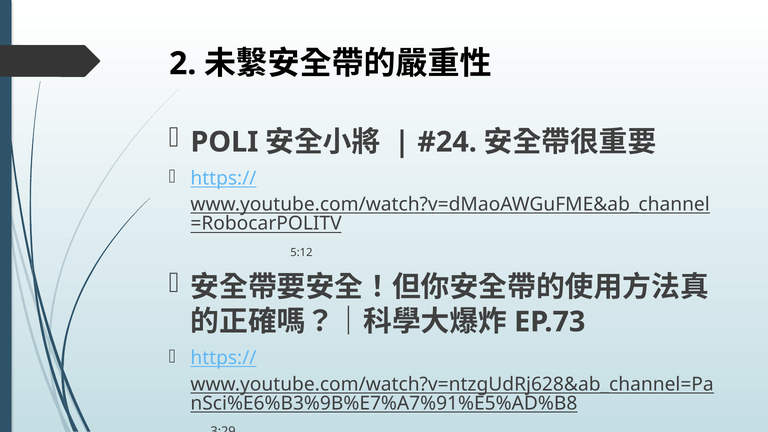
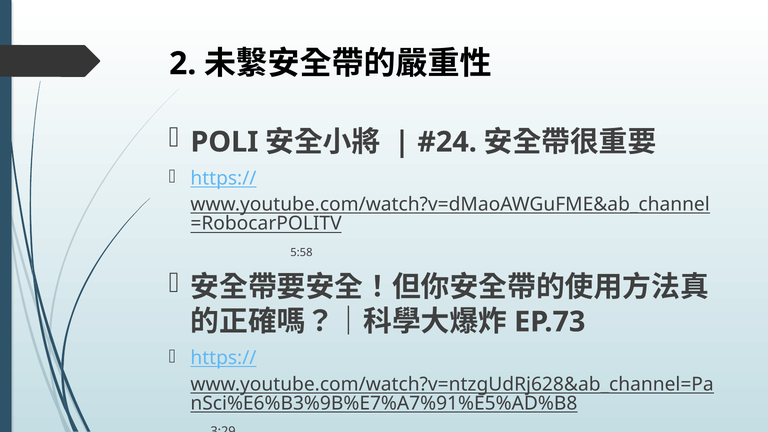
5:12: 5:12 -> 5:58
